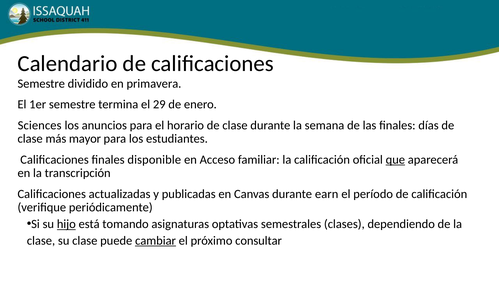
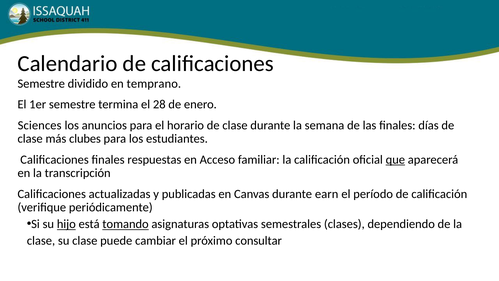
primavera: primavera -> temprano
29: 29 -> 28
mayor: mayor -> clubes
disponible: disponible -> respuestas
tomando underline: none -> present
cambiar underline: present -> none
